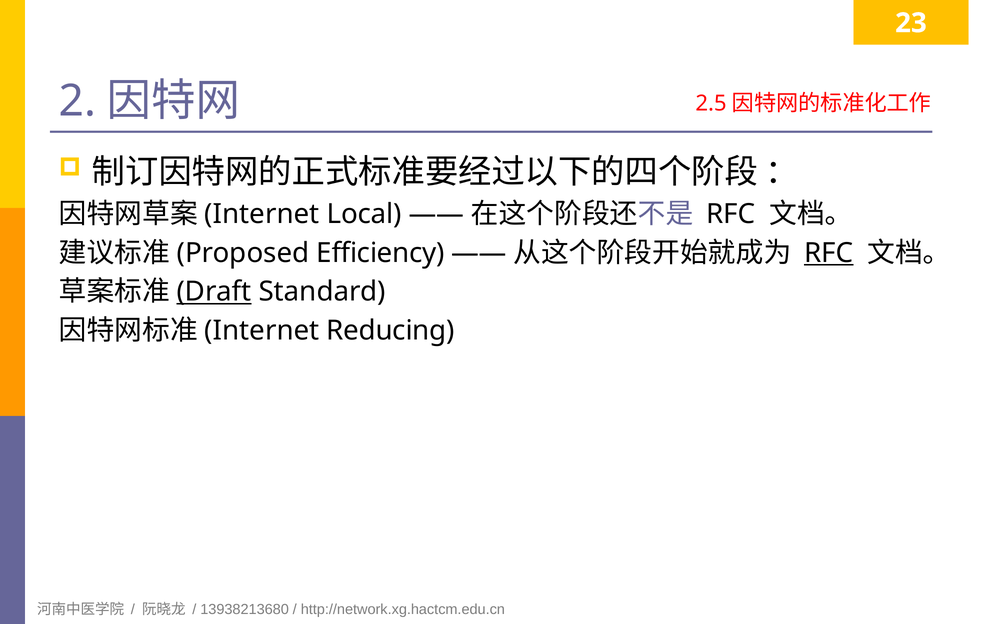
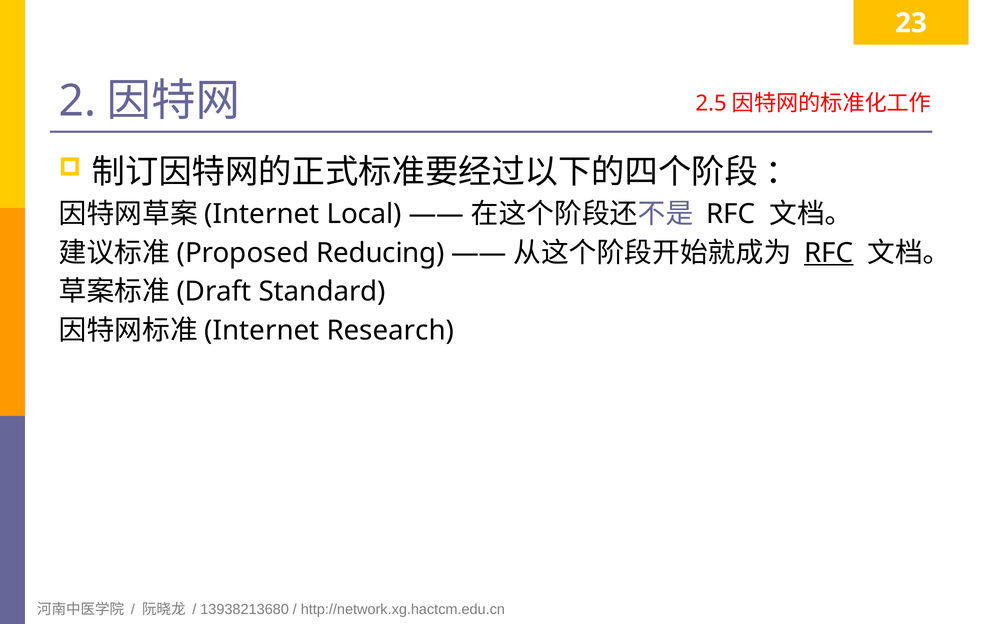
Efficiency: Efficiency -> Reducing
Draft underline: present -> none
Reducing: Reducing -> Research
